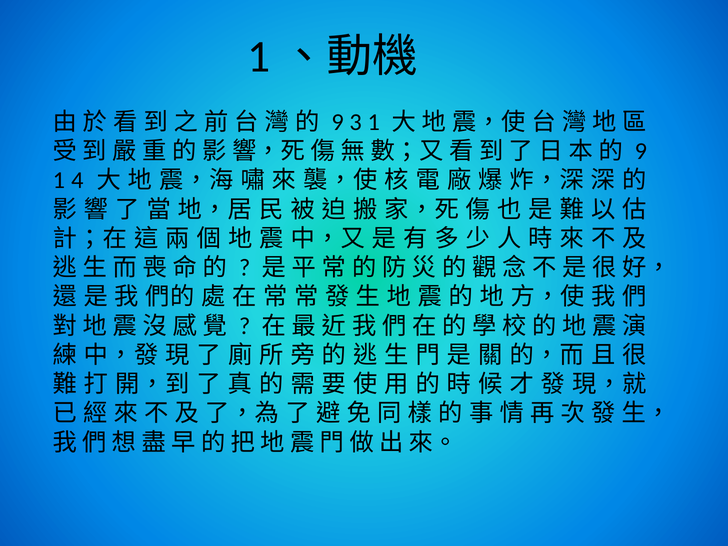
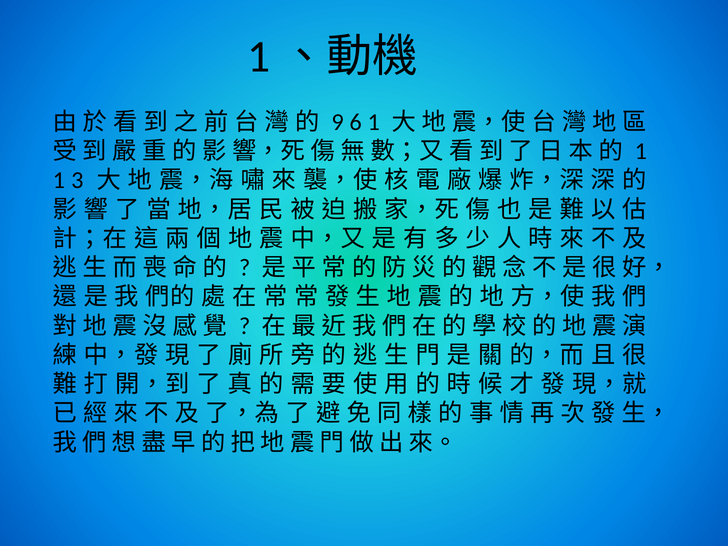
3: 3 -> 6
9 at (641, 151): 9 -> 1
4: 4 -> 3
